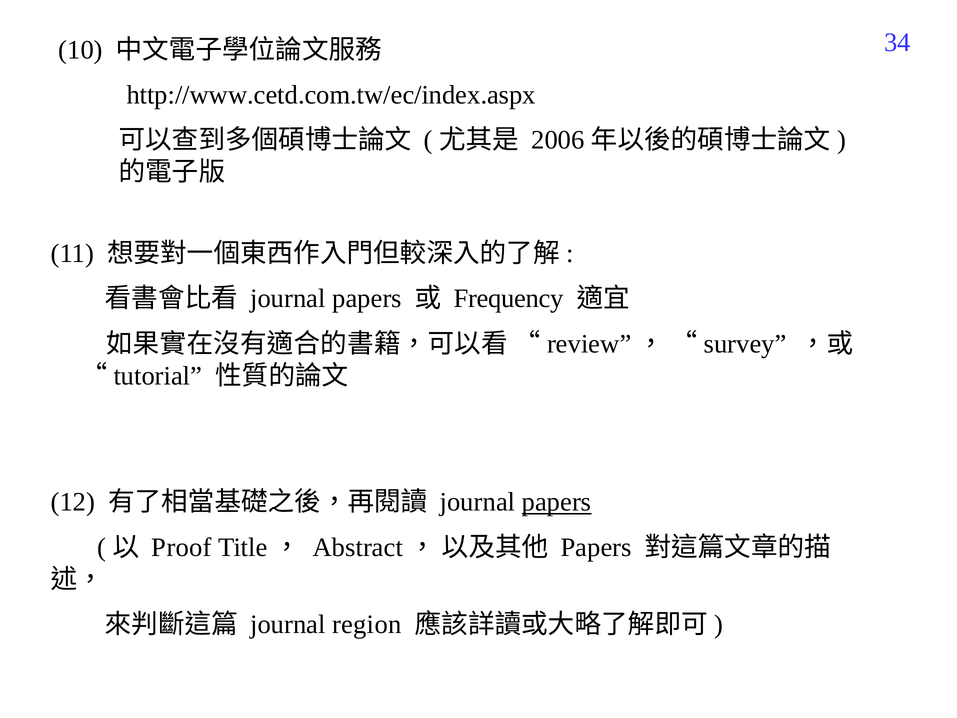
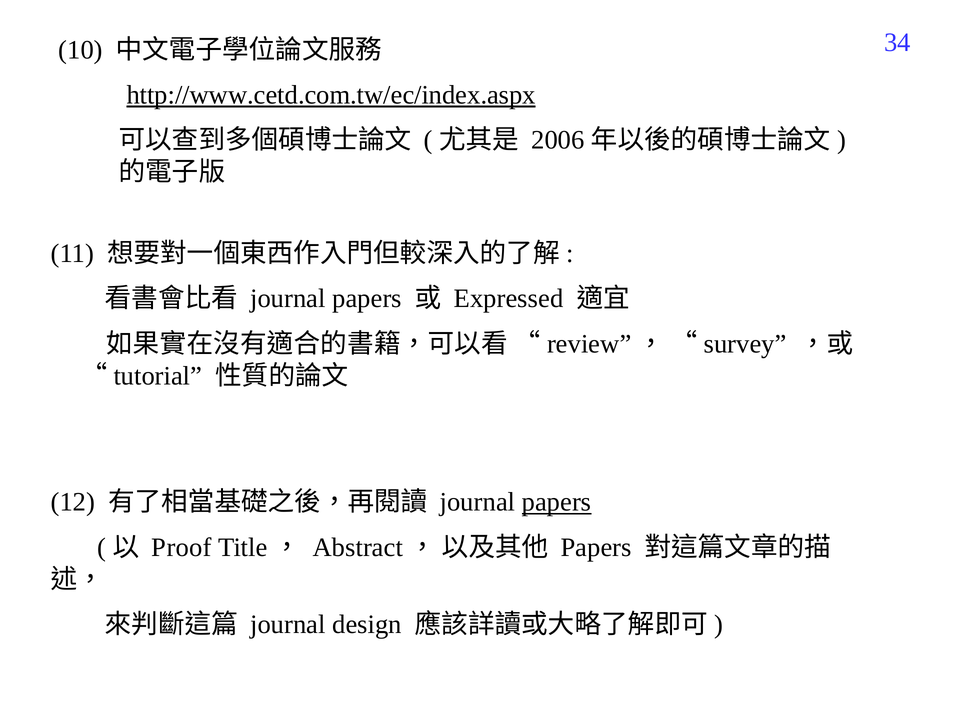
http://www.cetd.com.tw/ec/index.aspx underline: none -> present
Frequency: Frequency -> Expressed
region: region -> design
